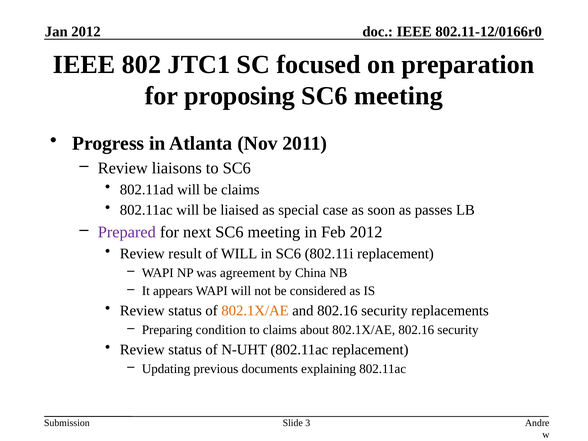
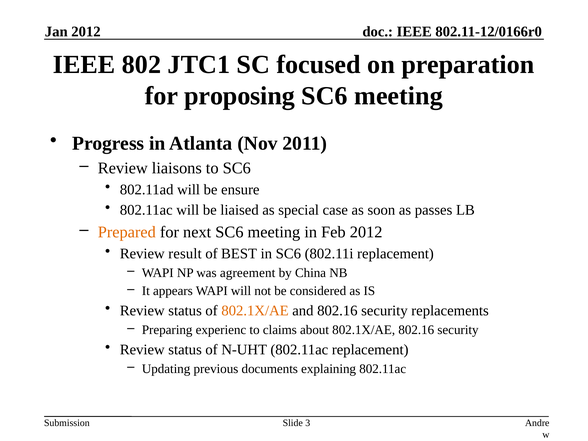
be claims: claims -> ensure
Prepared colour: purple -> orange
of WILL: WILL -> BEST
condition: condition -> experienc
